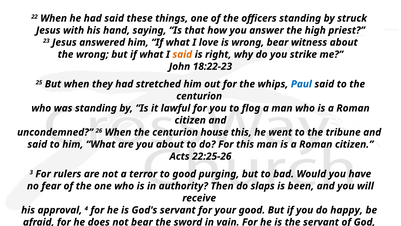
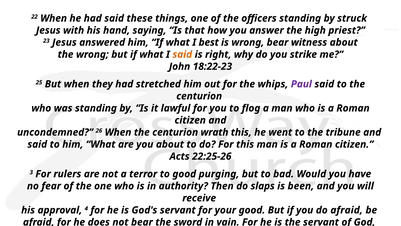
love: love -> best
Paul colour: blue -> purple
centurion house: house -> wrath
do happy: happy -> afraid
